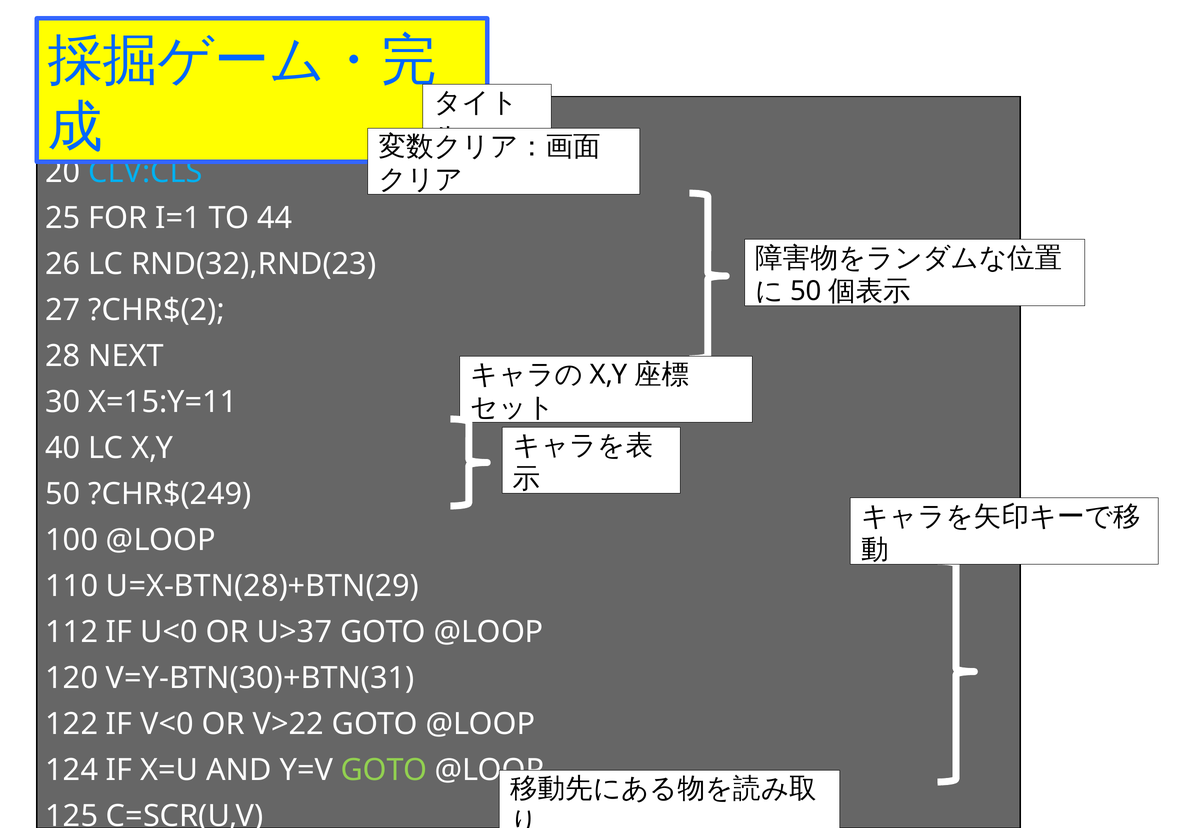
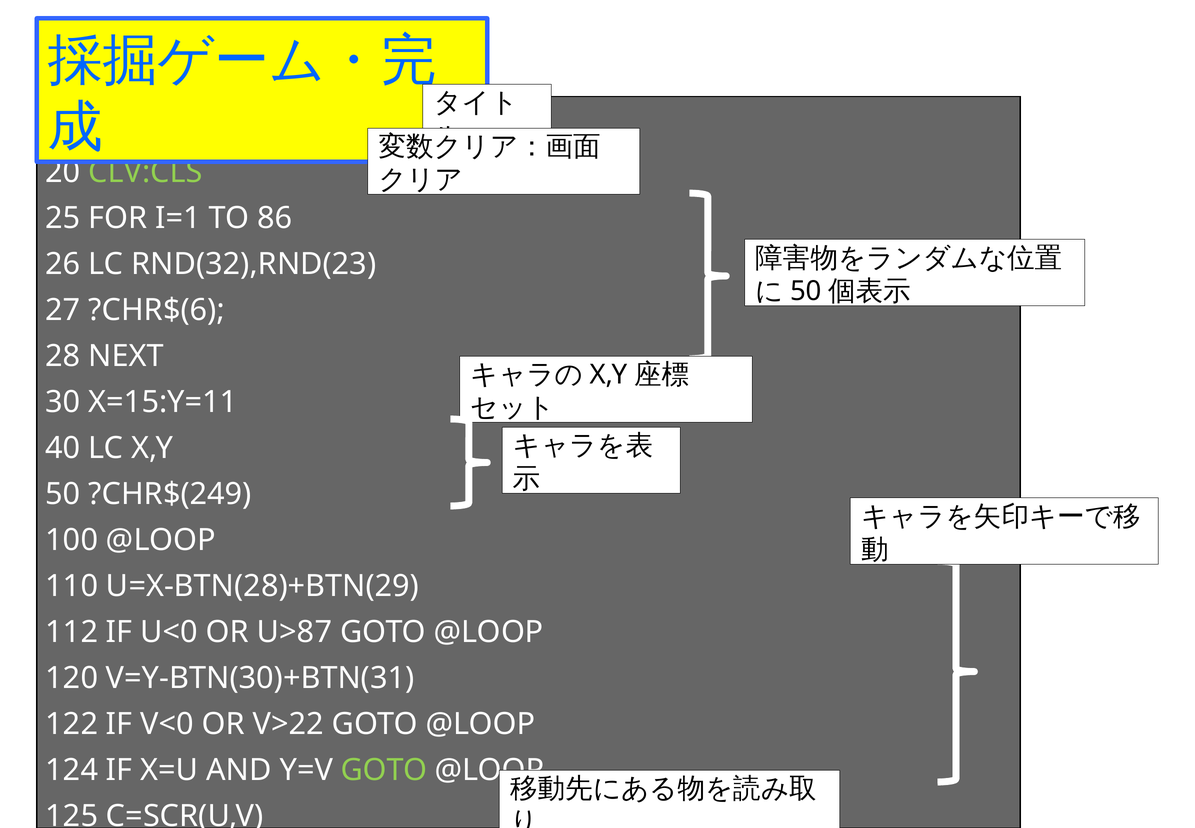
CLV:CLS colour: light blue -> light green
44: 44 -> 86
?CHR$(2: ?CHR$(2 -> ?CHR$(6
U>37: U>37 -> U>87
